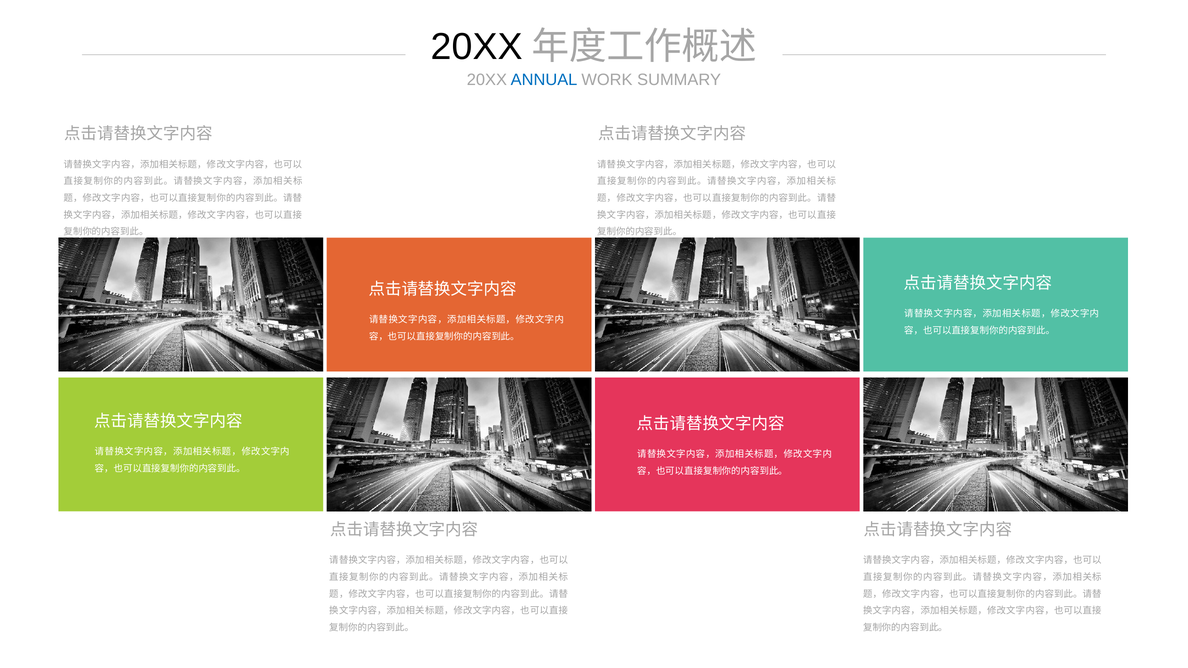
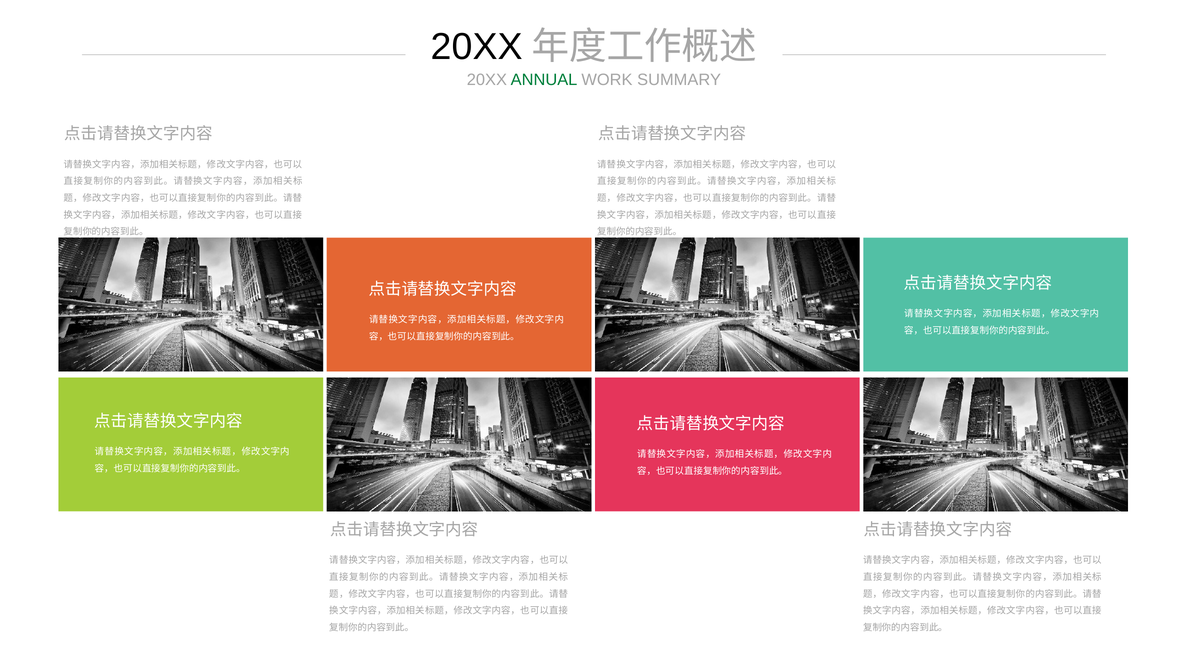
ANNUAL colour: blue -> green
